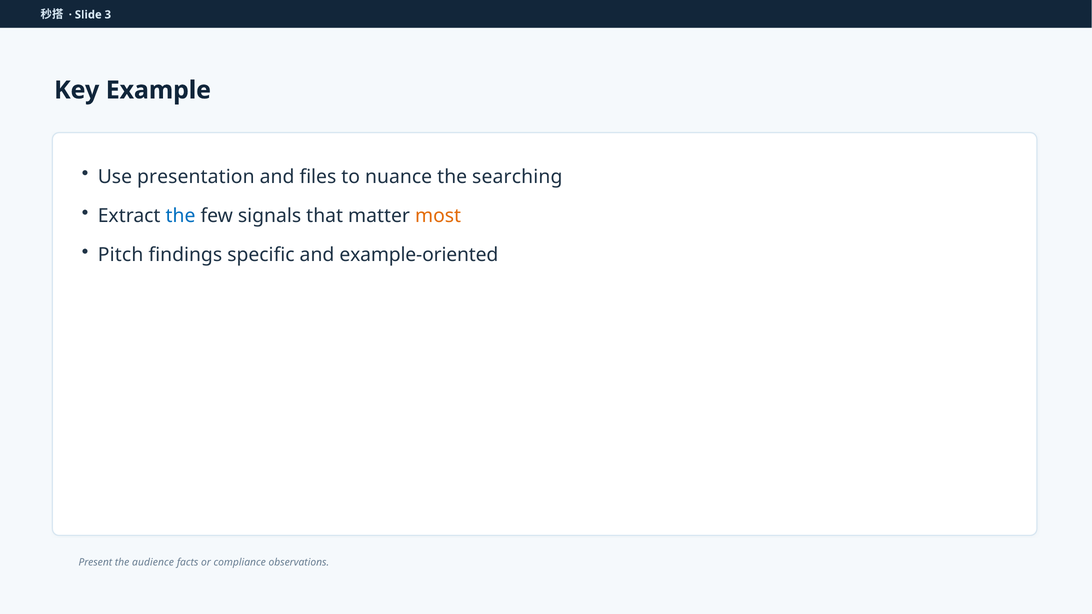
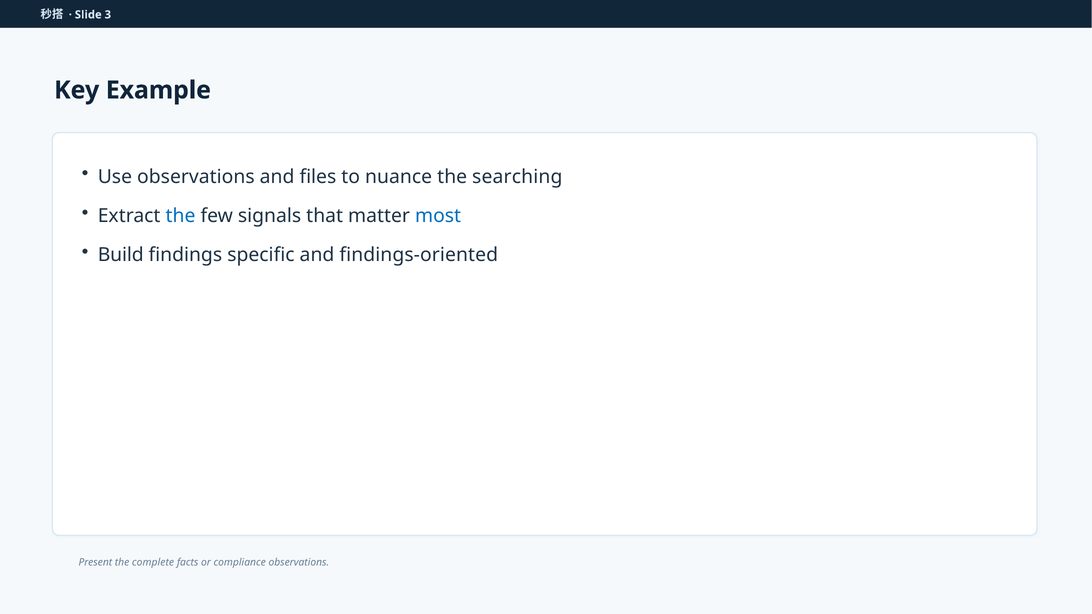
Use presentation: presentation -> observations
most colour: orange -> blue
Pitch: Pitch -> Build
example-oriented: example-oriented -> findings-oriented
audience: audience -> complete
